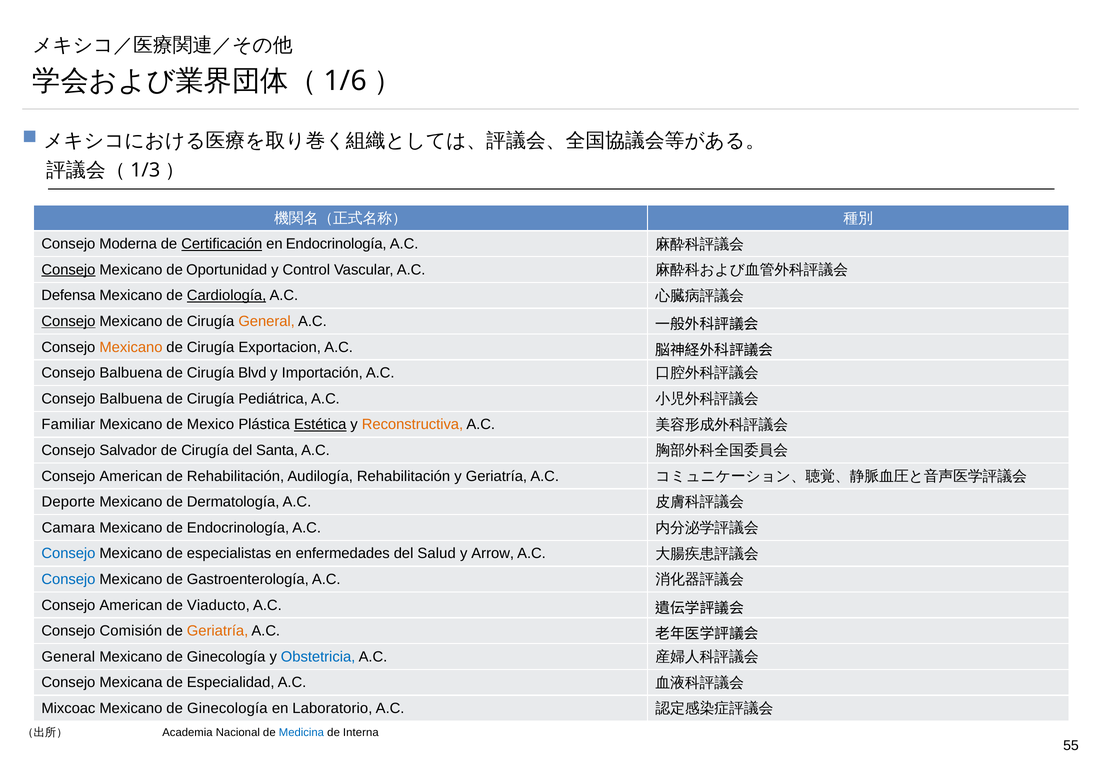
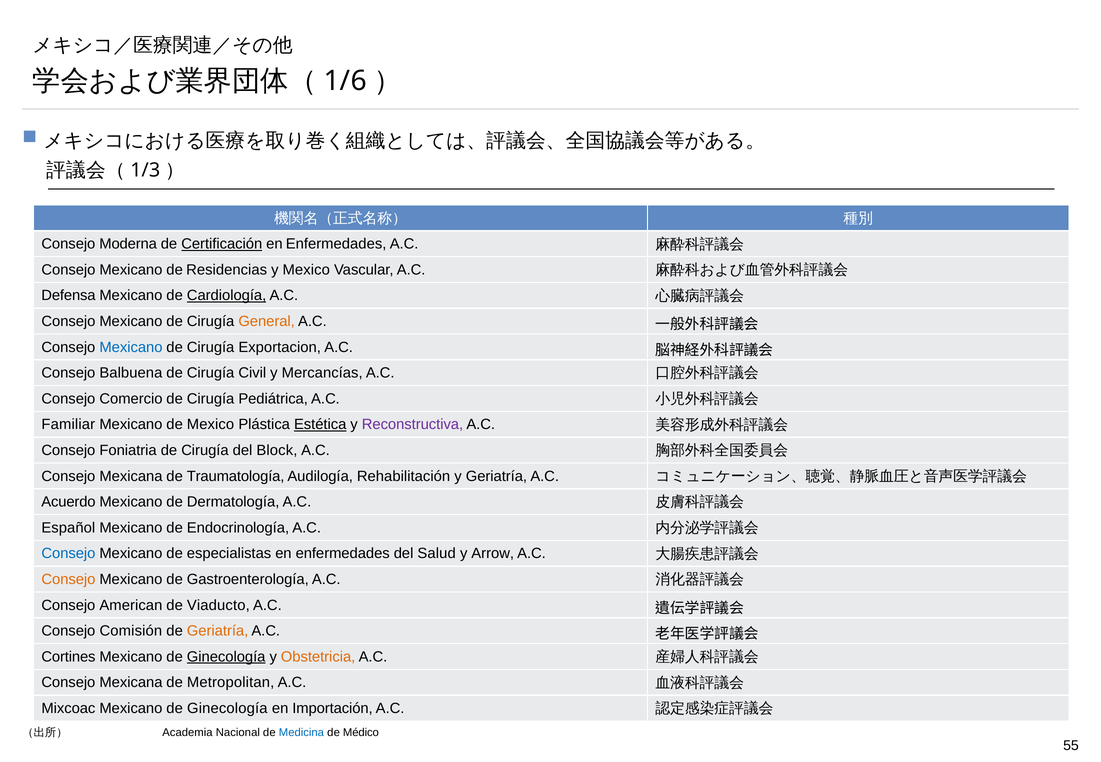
Endocrinología at (336, 244): Endocrinología -> Enfermedades
Consejo at (68, 270) underline: present -> none
Oportunidad: Oportunidad -> Residencias
y Control: Control -> Mexico
Consejo at (68, 321) underline: present -> none
Mexicano at (131, 347) colour: orange -> blue
Blvd: Blvd -> Civil
Importación: Importación -> Mercancías
Balbuena at (131, 399): Balbuena -> Comercio
Reconstructiva colour: orange -> purple
Salvador: Salvador -> Foniatria
Santa: Santa -> Block
American at (131, 476): American -> Mexicana
de Rehabilitación: Rehabilitación -> Traumatología
Deporte: Deporte -> Acuerdo
Camara: Camara -> Español
Consejo at (68, 580) colour: blue -> orange
General at (68, 657): General -> Cortines
Ginecología at (226, 657) underline: none -> present
Obstetricia colour: blue -> orange
Especialidad: Especialidad -> Metropolitan
Laboratorio: Laboratorio -> Importación
Interna: Interna -> Médico
